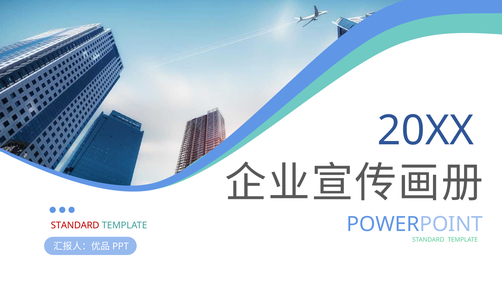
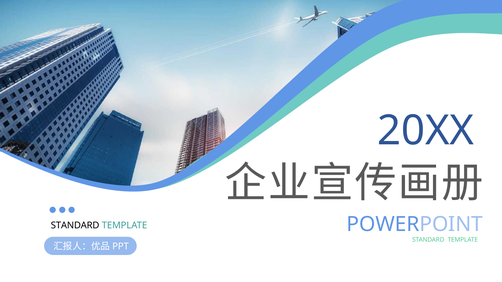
STANDARD at (75, 226) colour: red -> black
